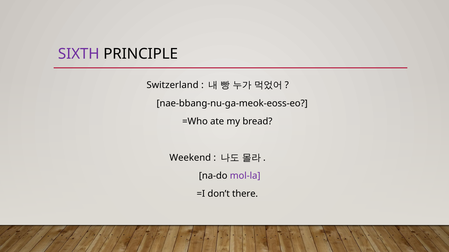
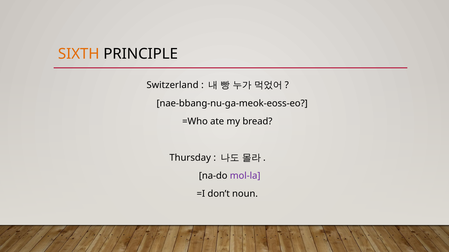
SIXTH colour: purple -> orange
Weekend: Weekend -> Thursday
there: there -> noun
